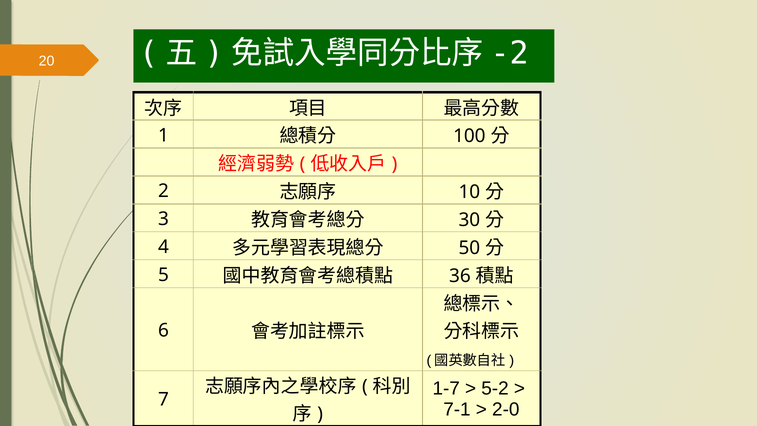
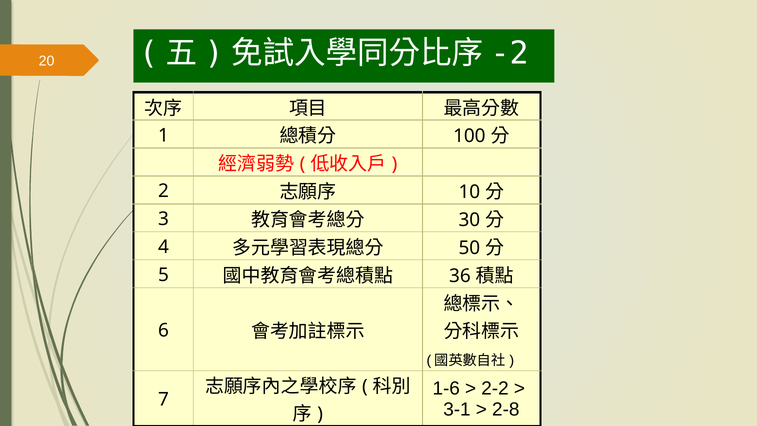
1-7: 1-7 -> 1-6
5-2: 5-2 -> 2-2
7-1: 7-1 -> 3-1
2-0: 2-0 -> 2-8
